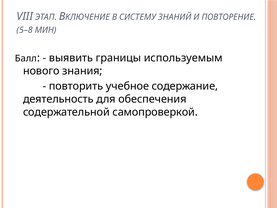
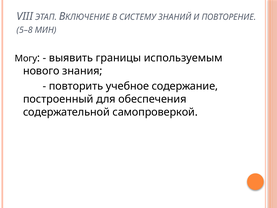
Балл: Балл -> Могу
деятельность: деятельность -> построенный
